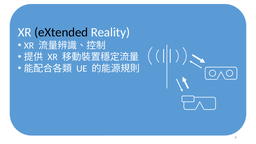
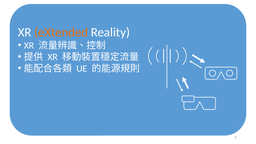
eXtended colour: black -> orange
